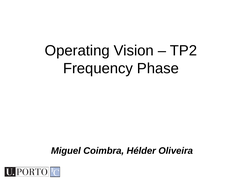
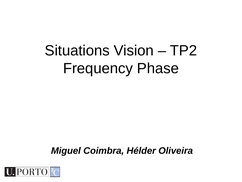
Operating: Operating -> Situations
